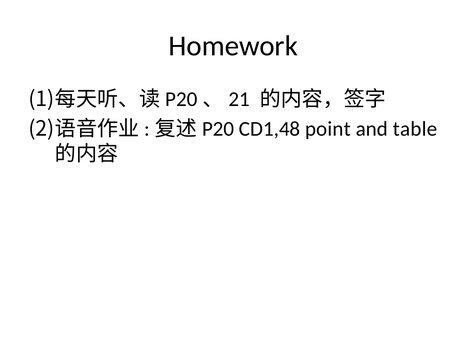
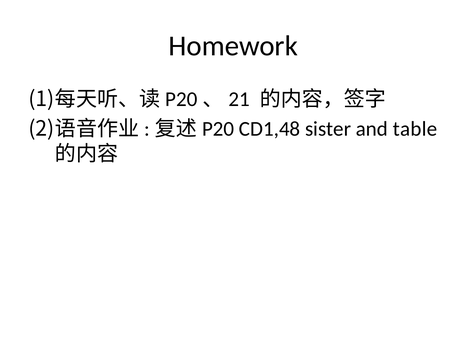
point: point -> sister
